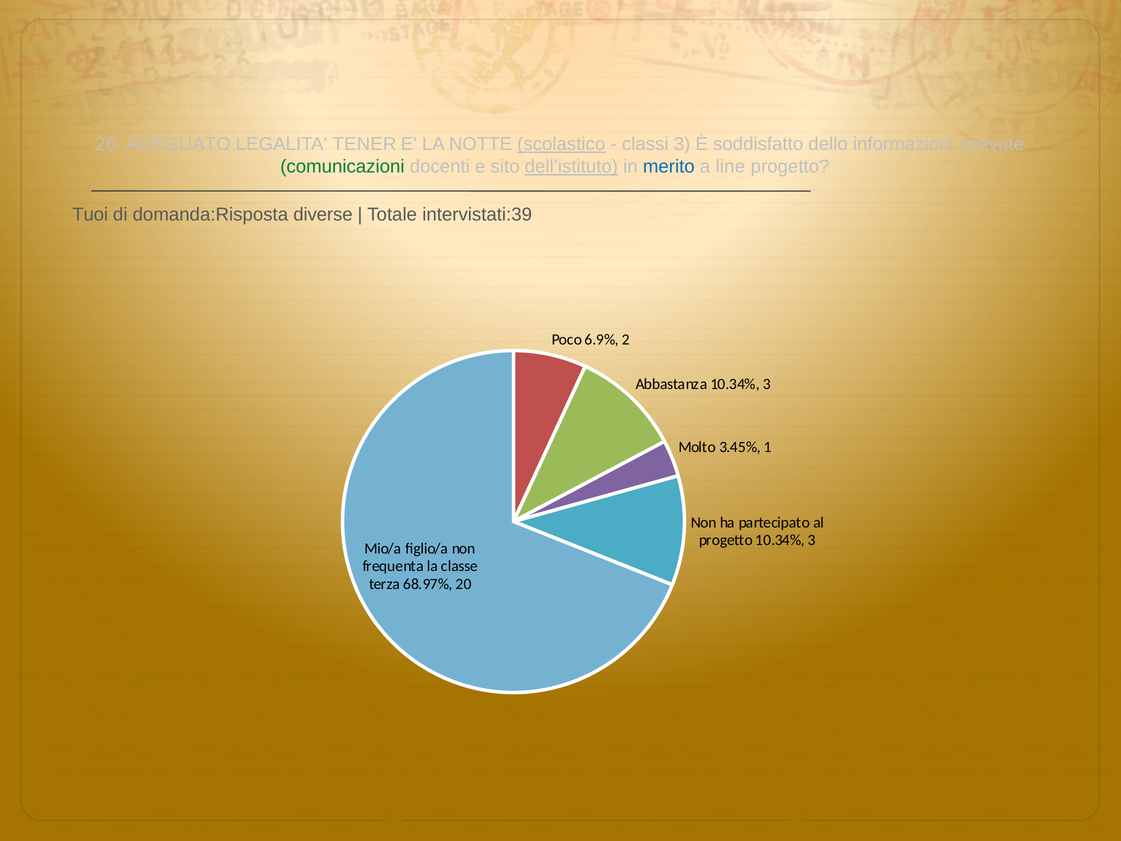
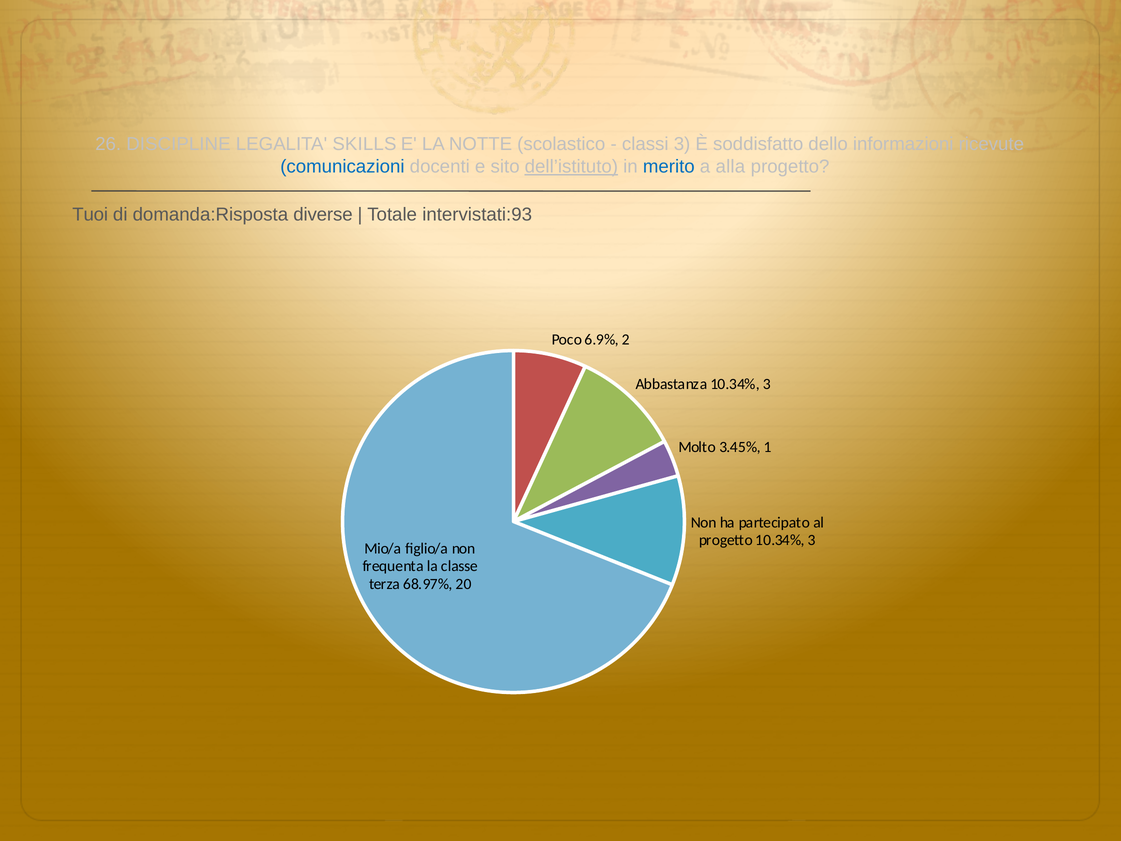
ADEGUATO: ADEGUATO -> DISCIPLINE
TENER: TENER -> SKILLS
scolastico underline: present -> none
comunicazioni colour: green -> blue
line: line -> alla
intervistati:39: intervistati:39 -> intervistati:93
